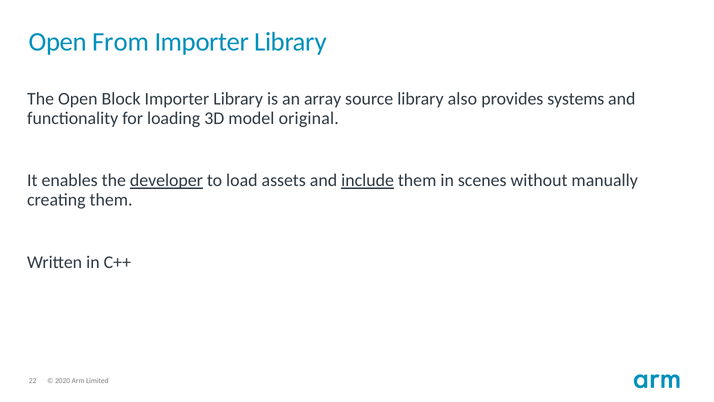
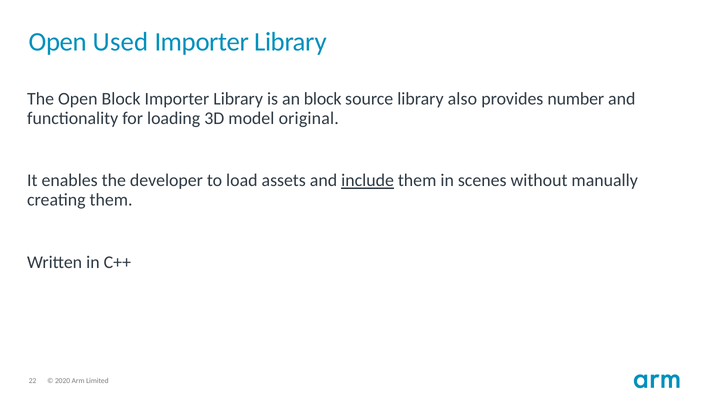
From: From -> Used
an array: array -> block
systems: systems -> number
developer underline: present -> none
